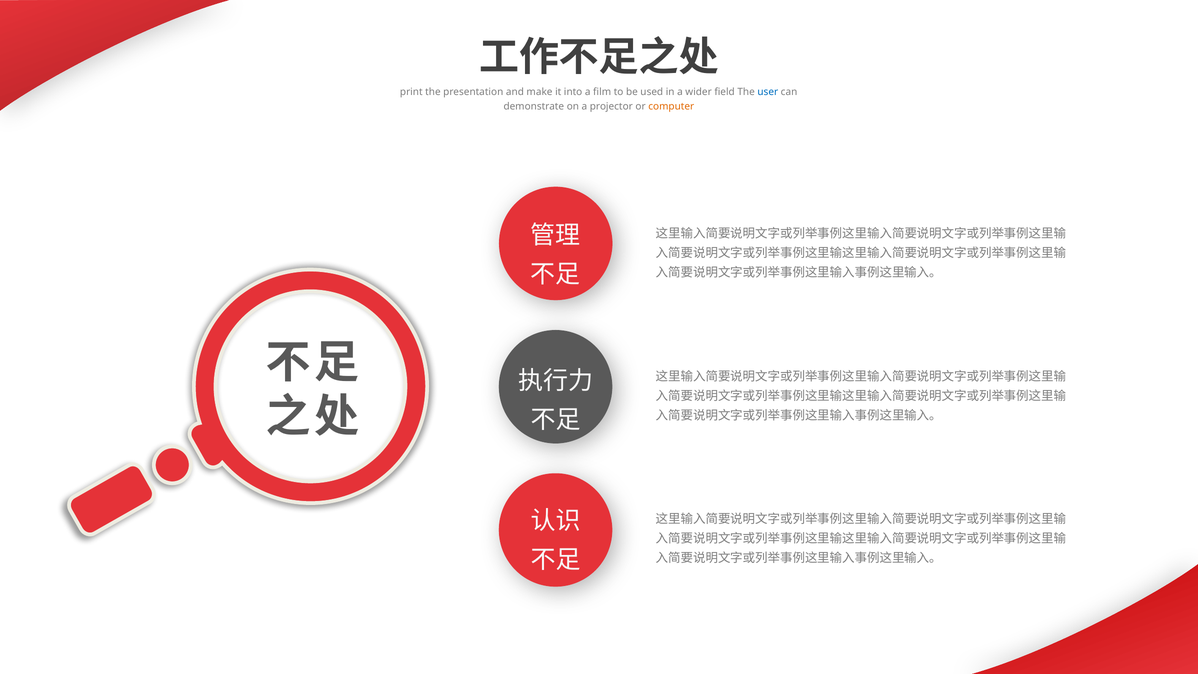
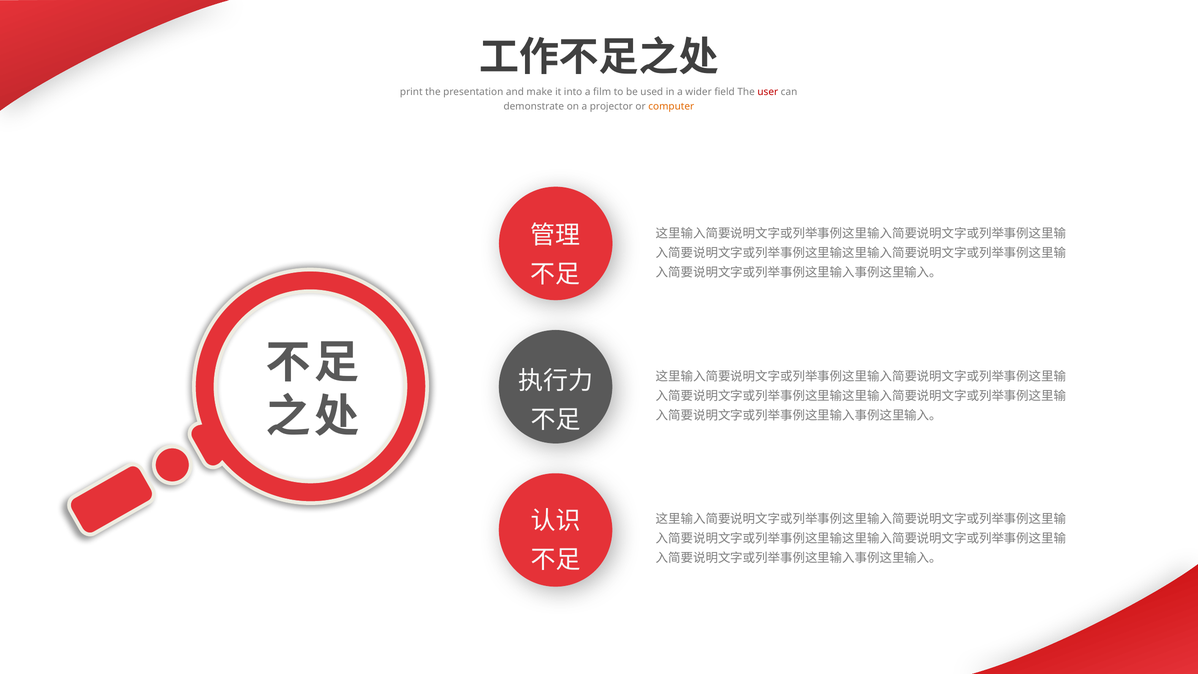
user colour: blue -> red
